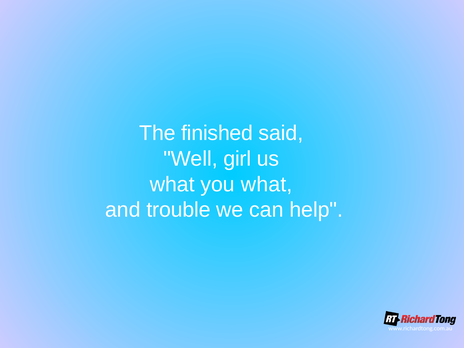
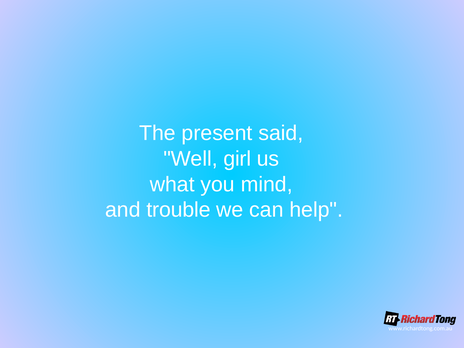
finished: finished -> present
you what: what -> mind
